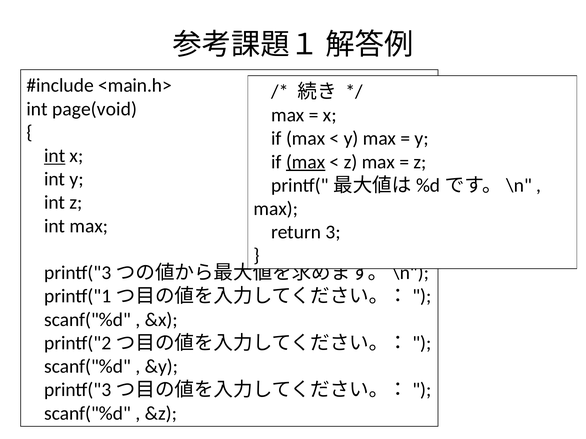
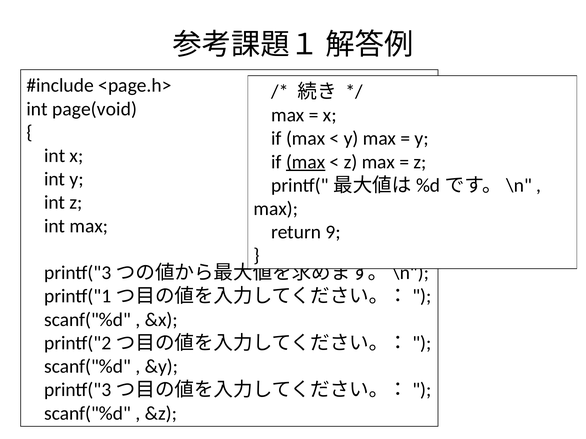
<main.h>: <main.h> -> <page.h>
int at (55, 156) underline: present -> none
3: 3 -> 9
